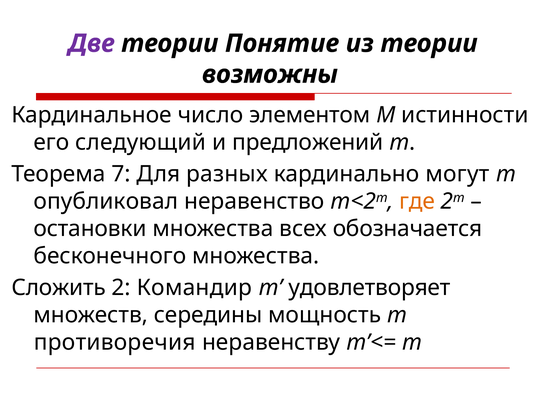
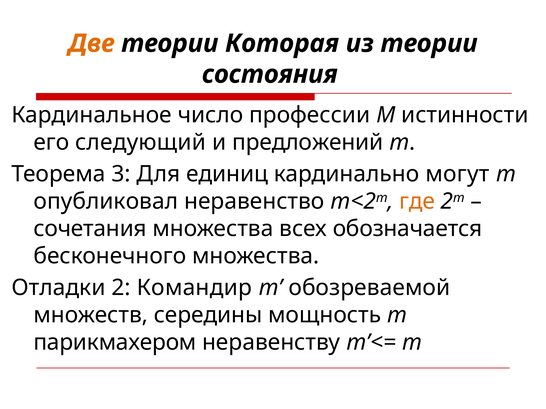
Две colour: purple -> orange
Понятие: Понятие -> Которая
возможны: возможны -> состояния
элементом: элементом -> профессии
7: 7 -> 3
разных: разных -> единиц
остановки: остановки -> сочетания
Сложить: Сложить -> Отладки
удовлетворяет: удовлетворяет -> обозреваемой
противоречия: противоречия -> парикмахером
